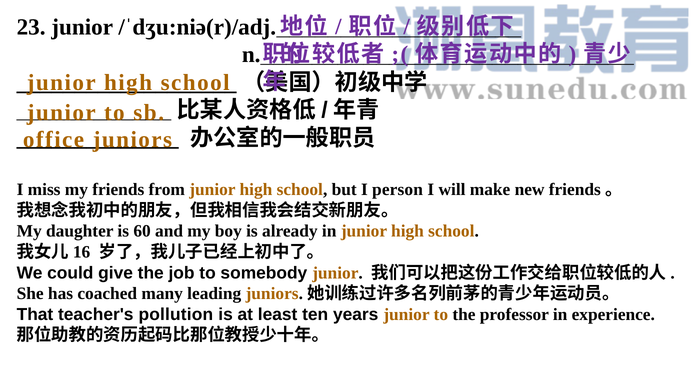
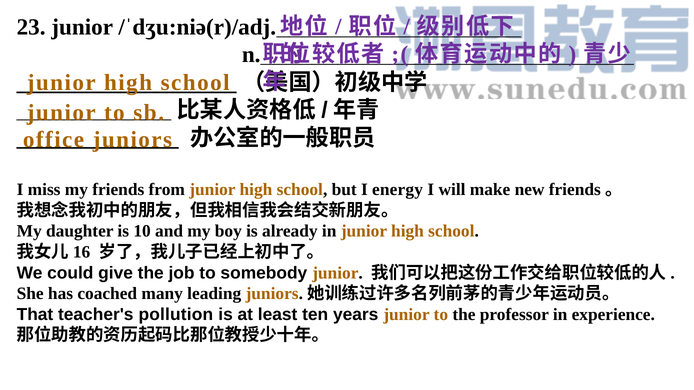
person: person -> energy
60: 60 -> 10
